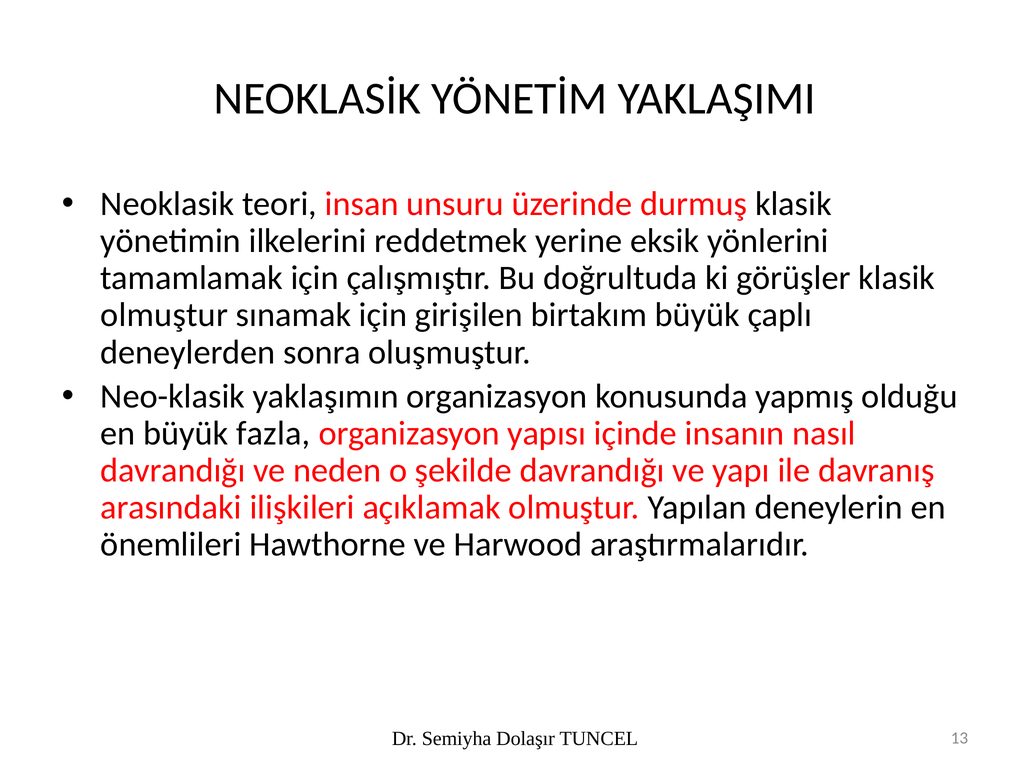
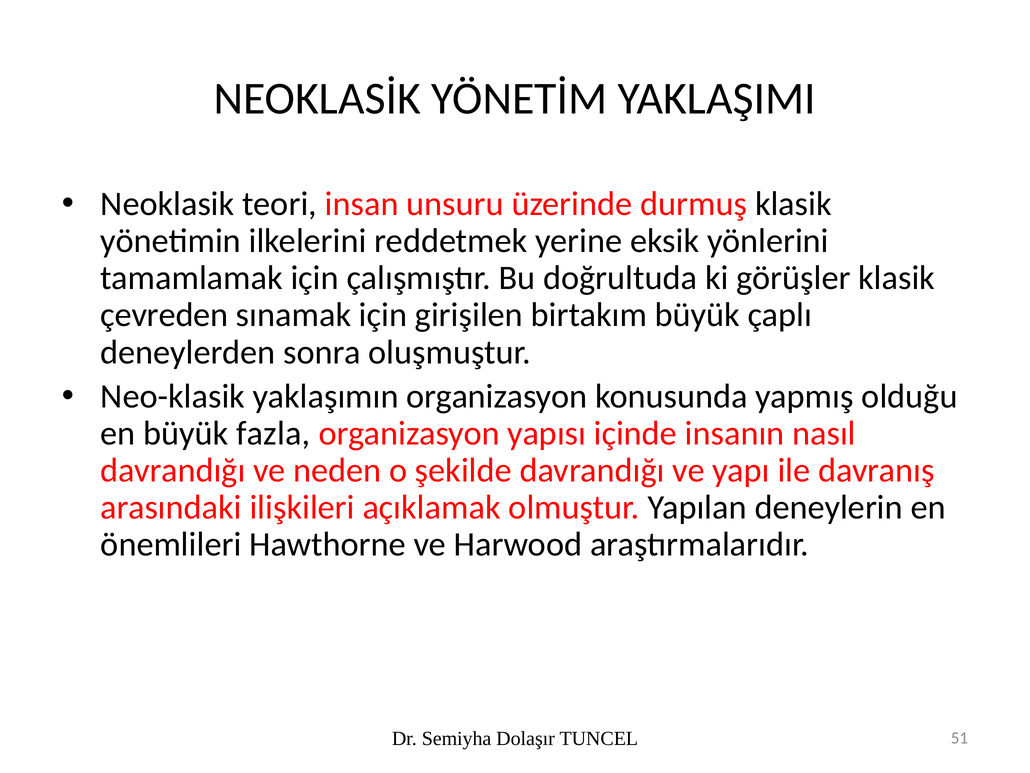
olmuştur at (164, 315): olmuştur -> çevreden
13: 13 -> 51
